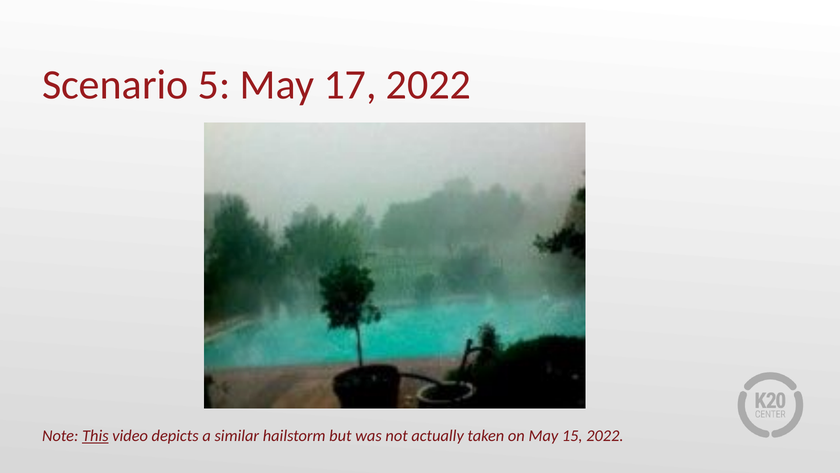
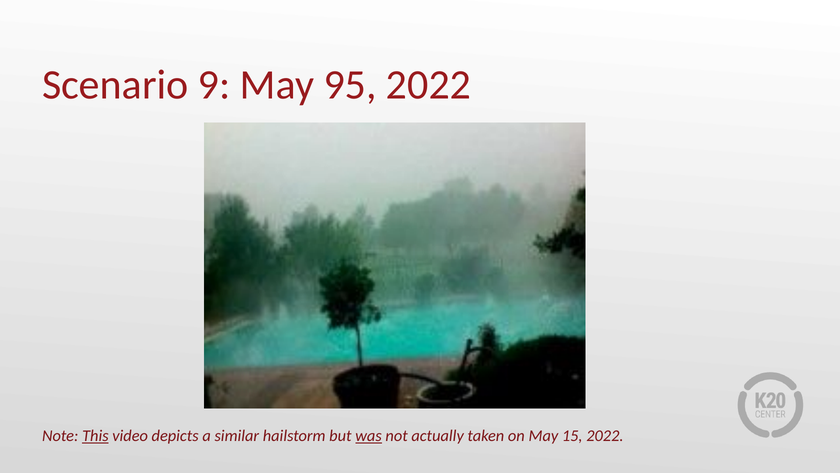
5: 5 -> 9
17: 17 -> 95
was underline: none -> present
